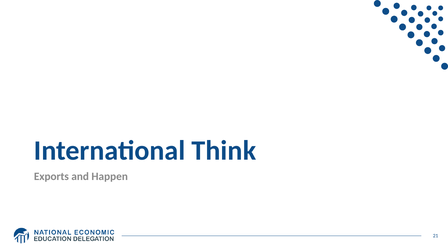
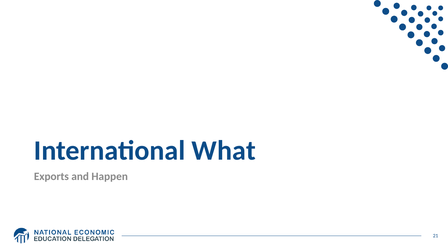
Think: Think -> What
